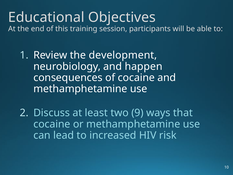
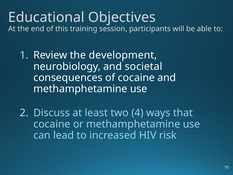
happen: happen -> societal
9: 9 -> 4
